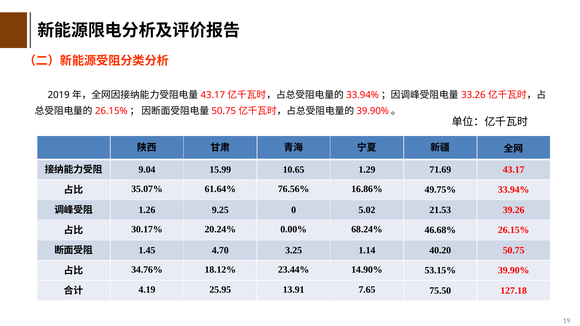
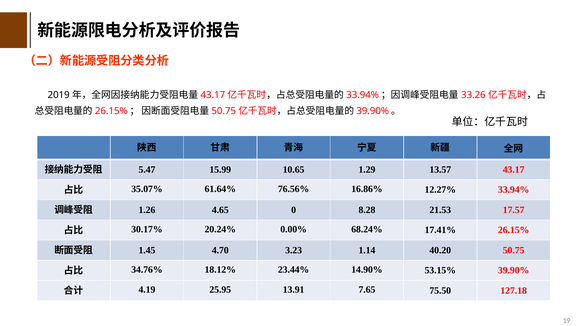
9.04: 9.04 -> 5.47
71.69: 71.69 -> 13.57
49.75%: 49.75% -> 12.27%
9.25: 9.25 -> 4.65
5.02: 5.02 -> 8.28
39.26: 39.26 -> 17.57
46.68%: 46.68% -> 17.41%
3.25: 3.25 -> 3.23
